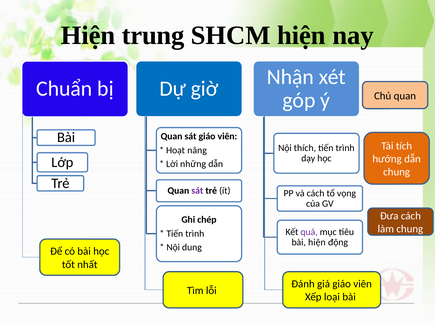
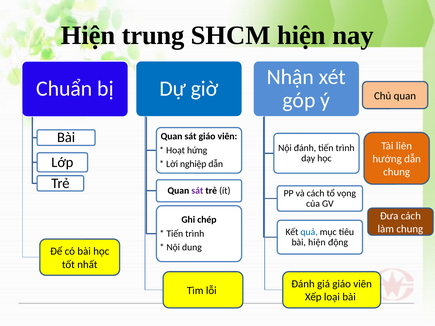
tích: tích -> liên
Nội thích: thích -> đánh
nâng: nâng -> hứng
những: những -> nghiệp
quả colour: purple -> blue
